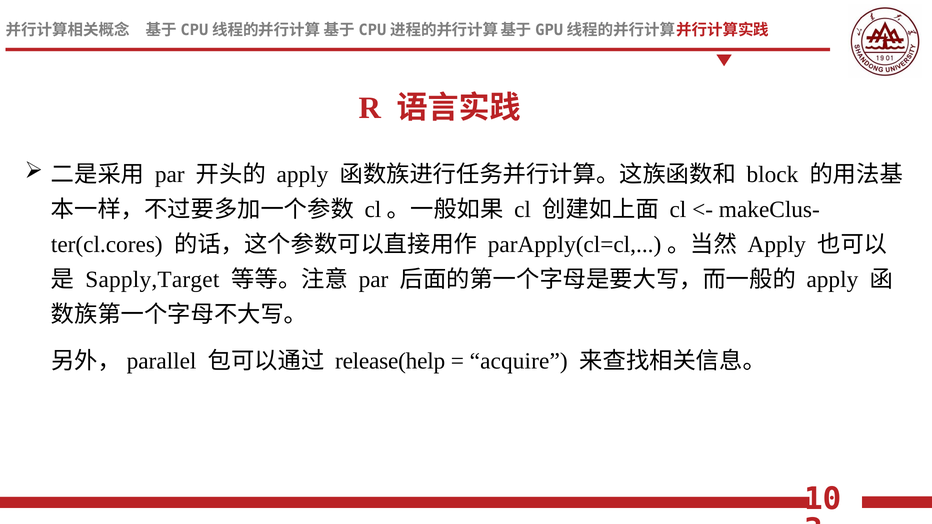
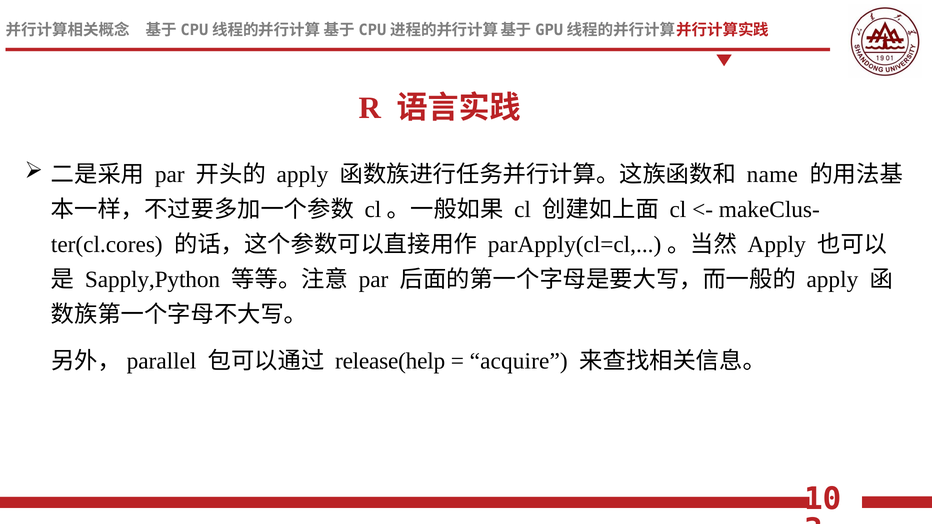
block: block -> name
Sapply,Target: Sapply,Target -> Sapply,Python
